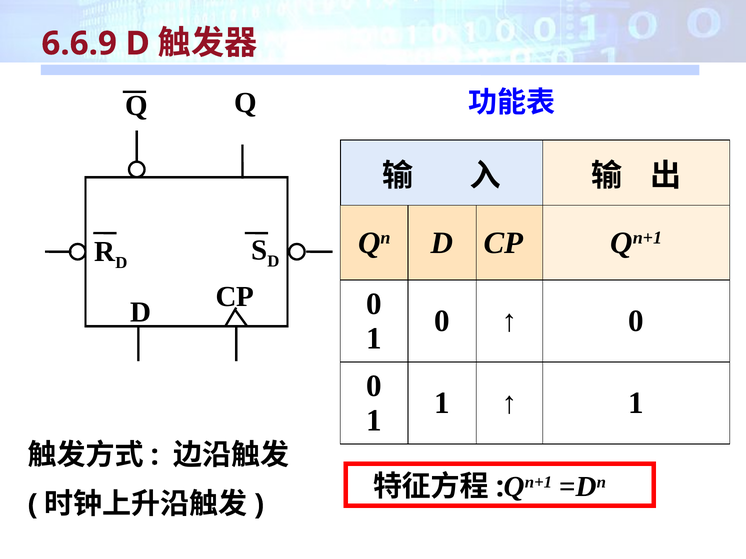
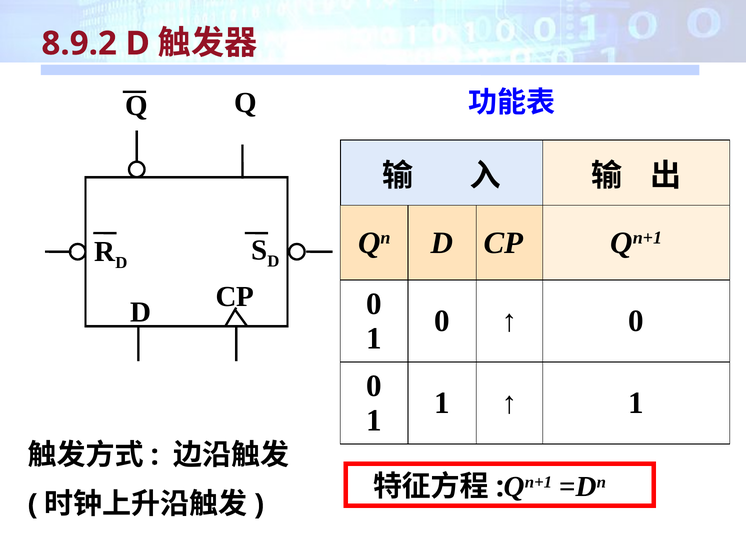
6.6.9: 6.6.9 -> 8.9.2
